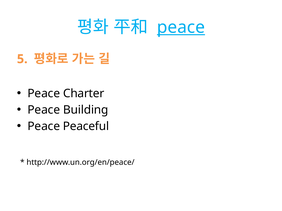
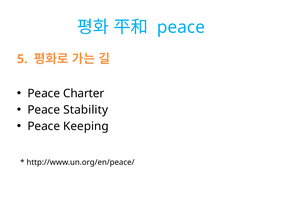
peace at (181, 27) underline: present -> none
Building: Building -> Stability
Peaceful: Peaceful -> Keeping
